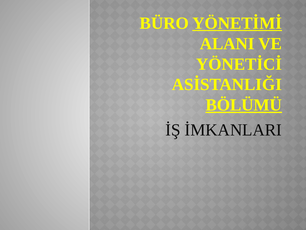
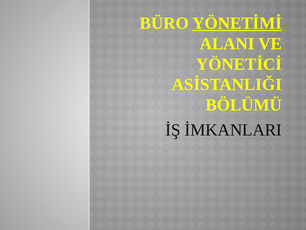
BÖLÜMÜ underline: present -> none
